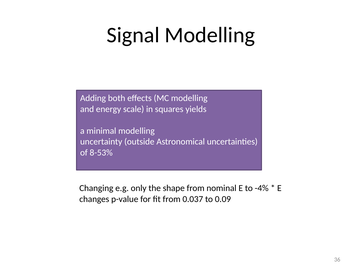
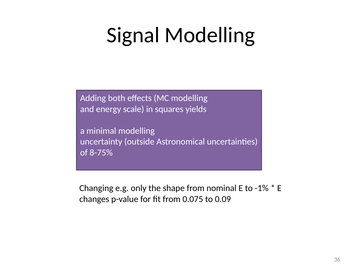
8-53%: 8-53% -> 8-75%
-4%: -4% -> -1%
0.037: 0.037 -> 0.075
